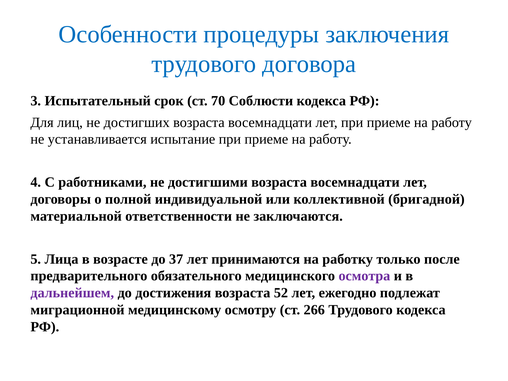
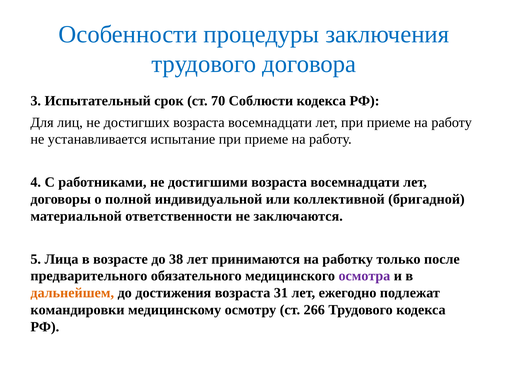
37: 37 -> 38
дальнейшем colour: purple -> orange
52: 52 -> 31
миграционной: миграционной -> командировки
